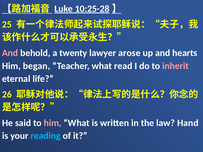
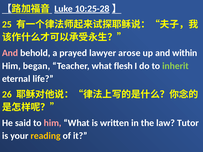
twenty: twenty -> prayed
hearts: hearts -> within
read: read -> flesh
inherit colour: pink -> light green
Hand: Hand -> Tutor
reading colour: light blue -> yellow
